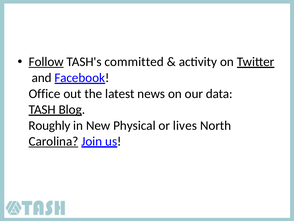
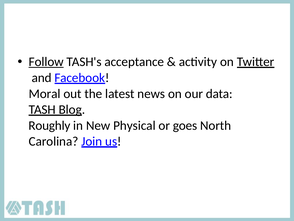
committed: committed -> acceptance
Office: Office -> Moral
lives: lives -> goes
Carolina underline: present -> none
